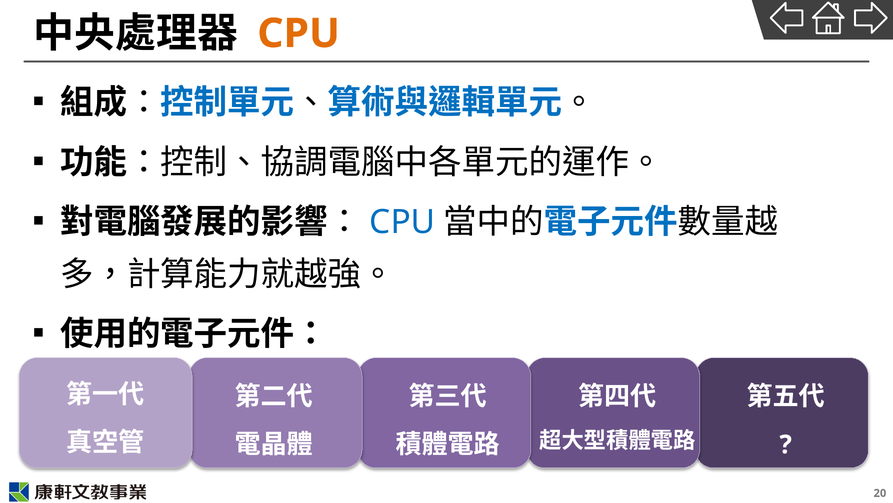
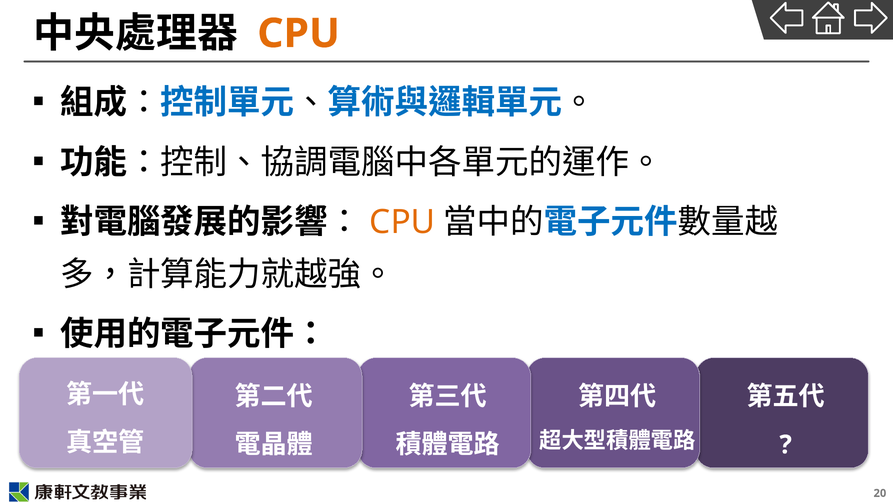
CPU at (402, 222) colour: blue -> orange
